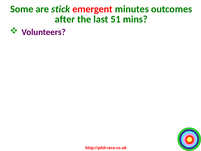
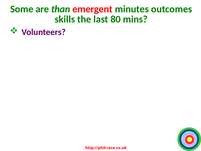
stick: stick -> than
after: after -> skills
51: 51 -> 80
